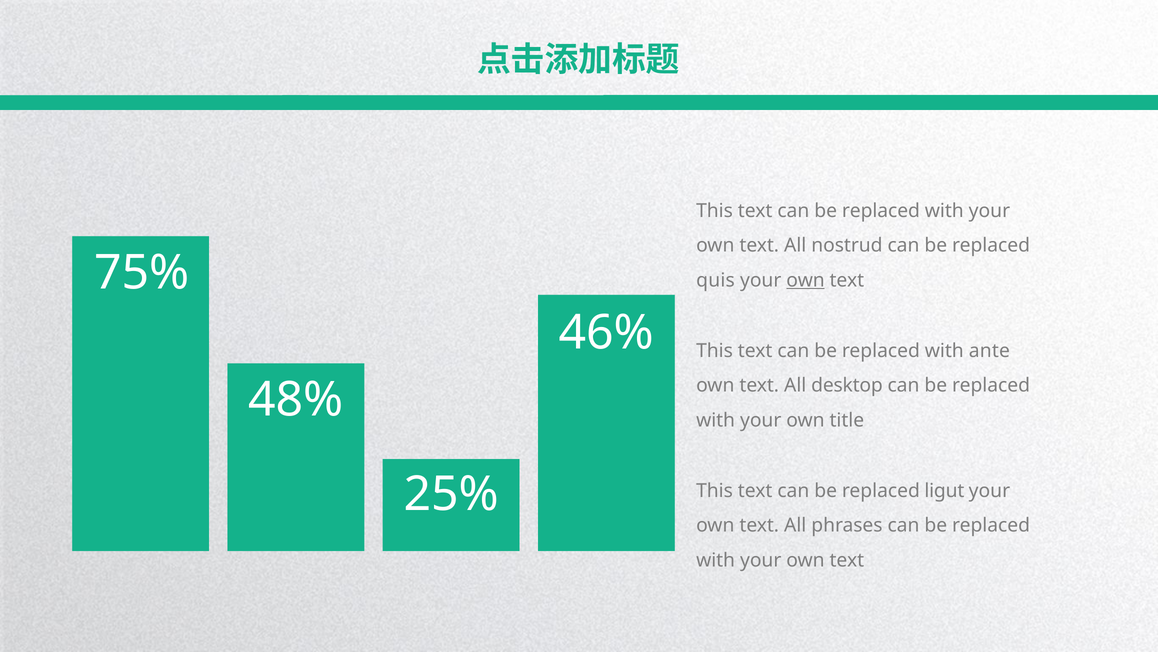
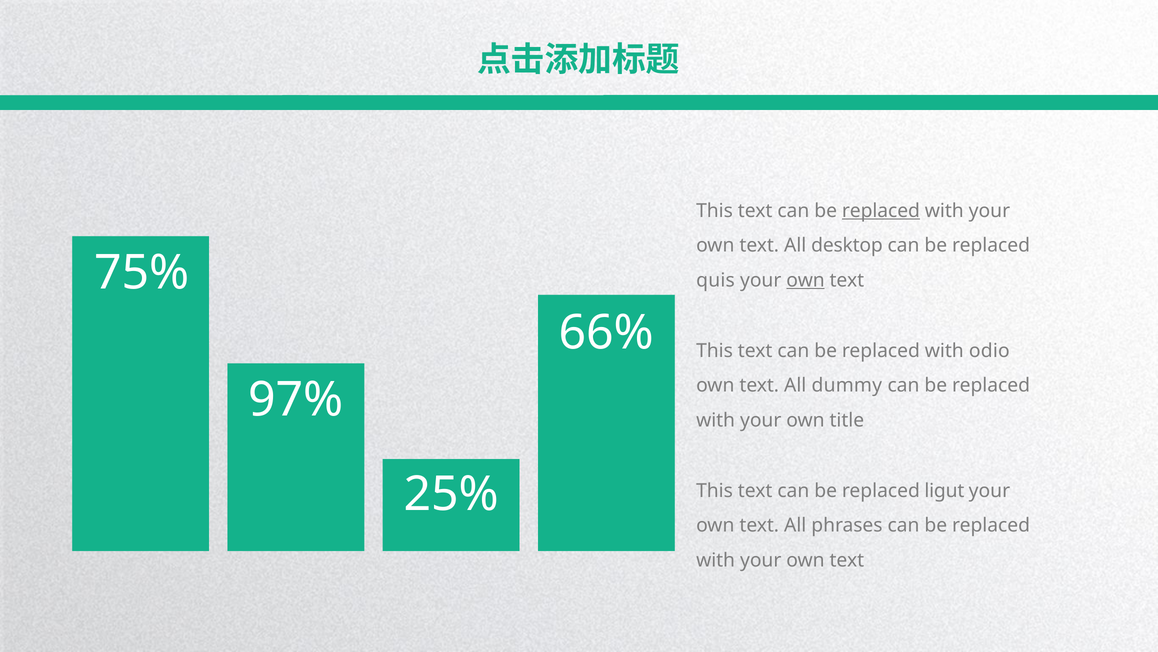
replaced at (881, 211) underline: none -> present
nostrud: nostrud -> desktop
46%: 46% -> 66%
ante: ante -> odio
desktop: desktop -> dummy
48%: 48% -> 97%
